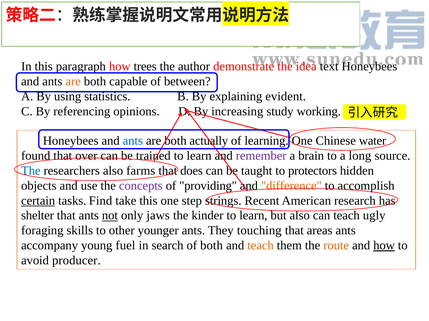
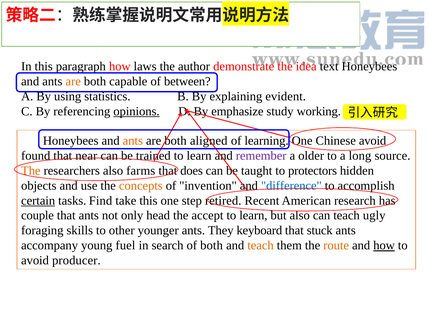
trees: trees -> laws
opinions underline: none -> present
increasing: increasing -> emphasize
ants at (133, 141) colour: blue -> orange
actually: actually -> aligned
Chinese water: water -> avoid
over: over -> near
brain: brain -> older
The at (31, 171) colour: blue -> orange
concepts colour: purple -> orange
providing: providing -> invention
difference colour: orange -> blue
strings: strings -> retired
shelter: shelter -> couple
not underline: present -> none
jaws: jaws -> head
kinder: kinder -> accept
touching: touching -> keyboard
areas: areas -> stuck
